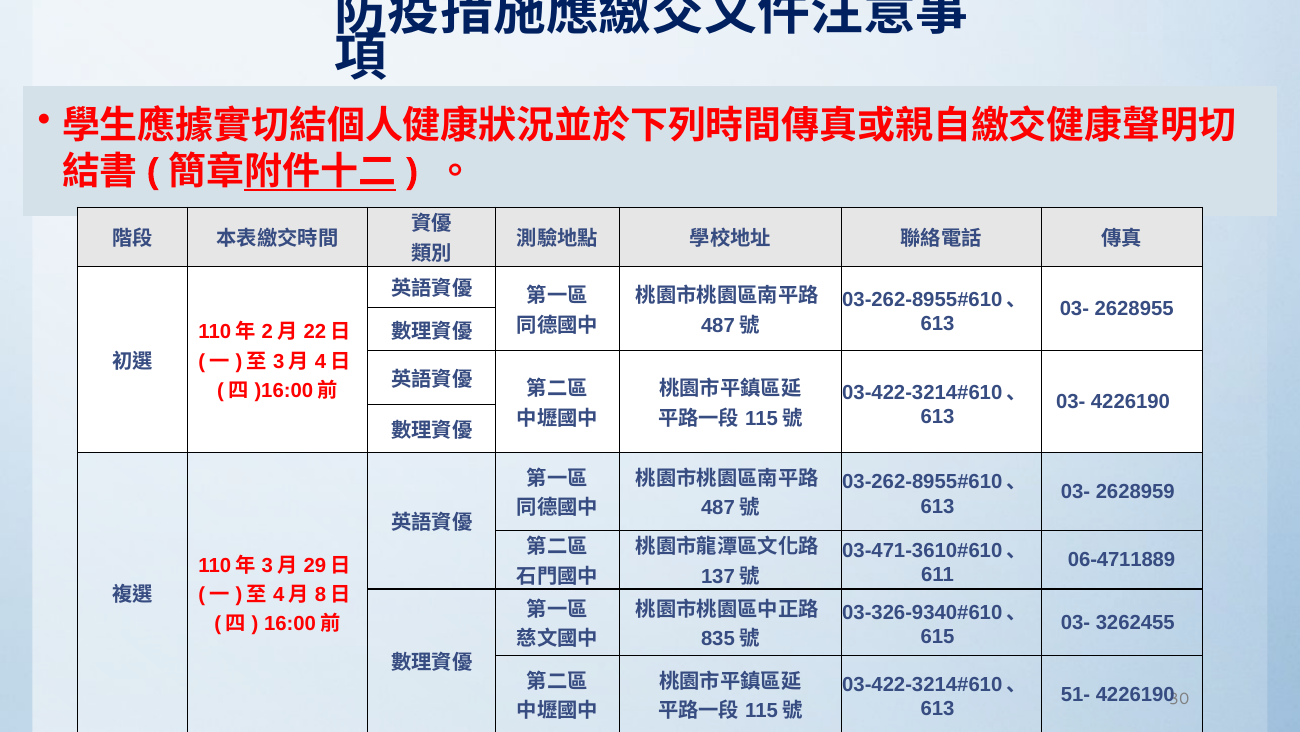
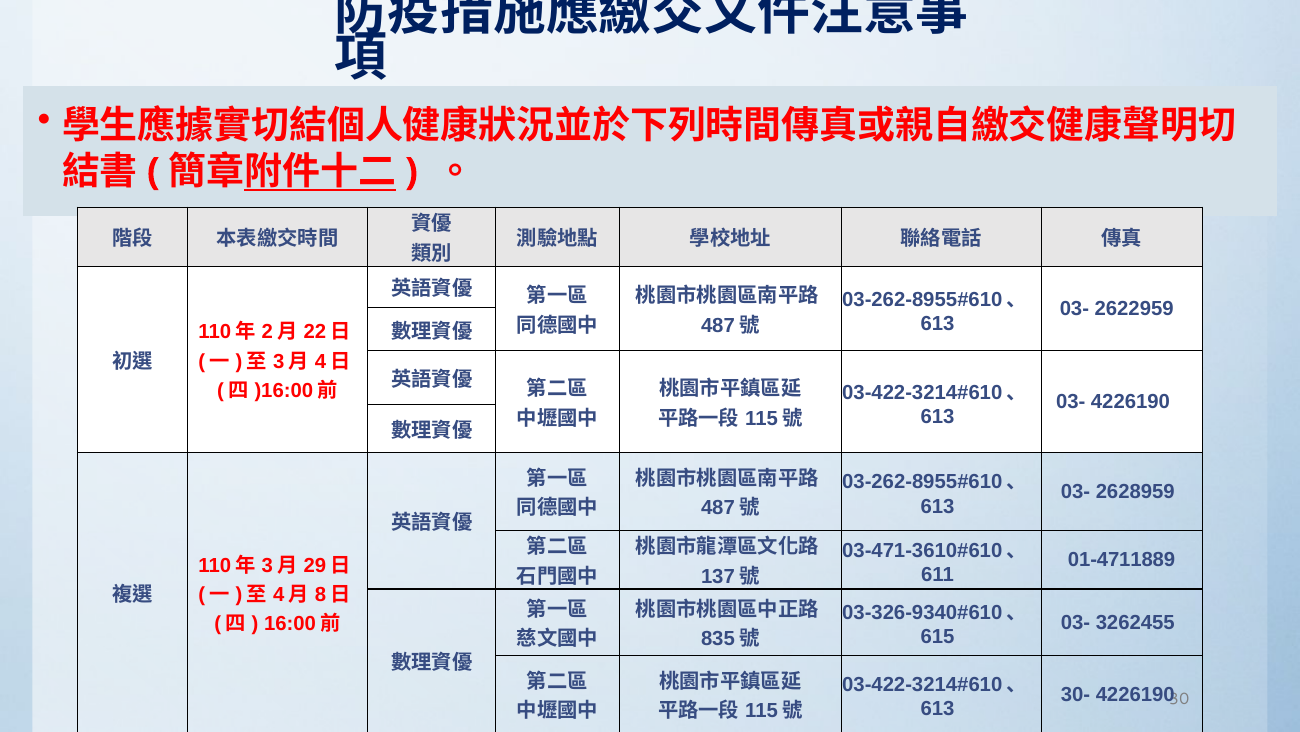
2628955: 2628955 -> 2622959
06-4711889: 06-4711889 -> 01-4711889
51-: 51- -> 30-
